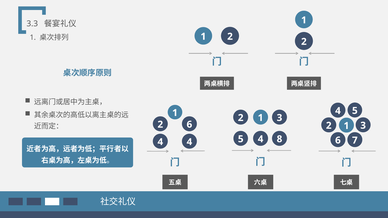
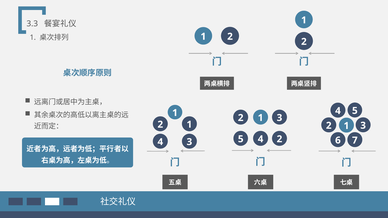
2 6: 6 -> 1
5 8: 8 -> 2
4 4: 4 -> 3
